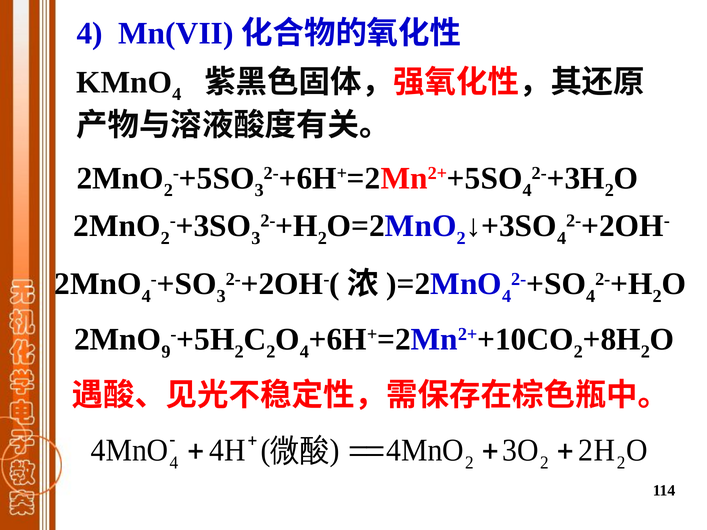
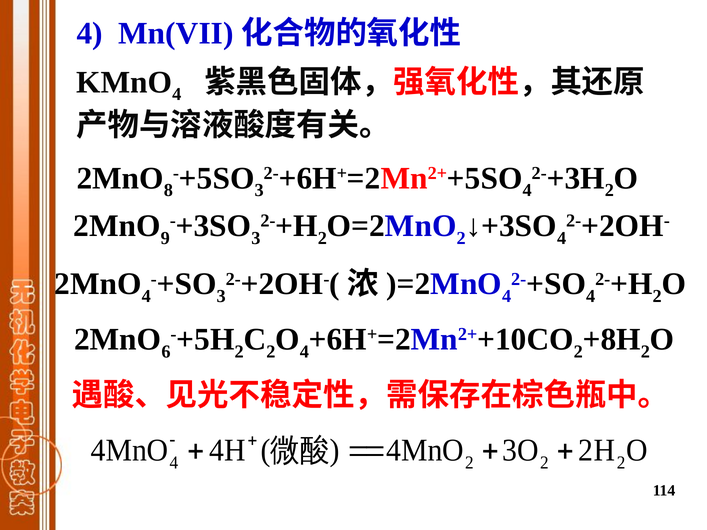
2 at (168, 190): 2 -> 8
2 at (165, 238): 2 -> 9
9: 9 -> 6
